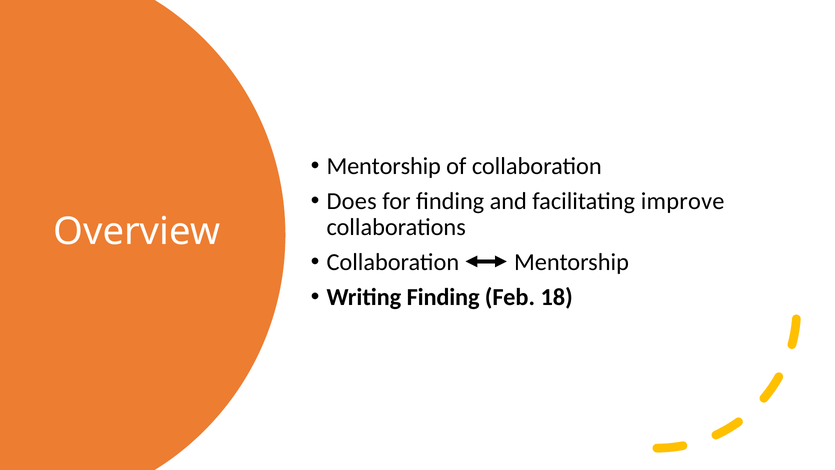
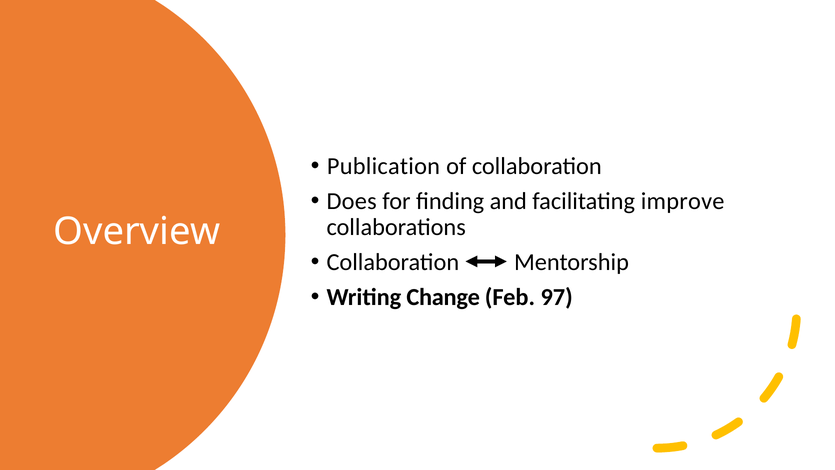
Mentorship at (384, 166): Mentorship -> Publication
Writing Finding: Finding -> Change
18: 18 -> 97
